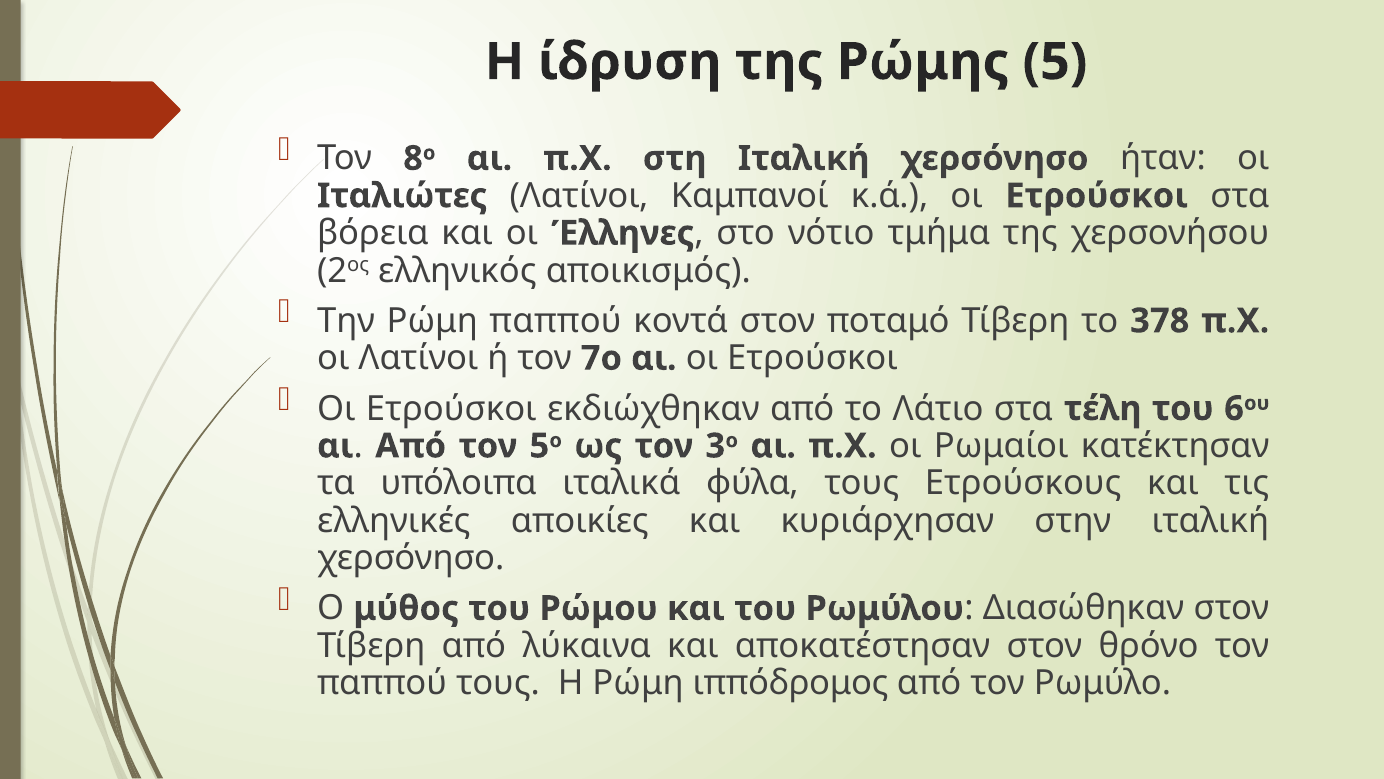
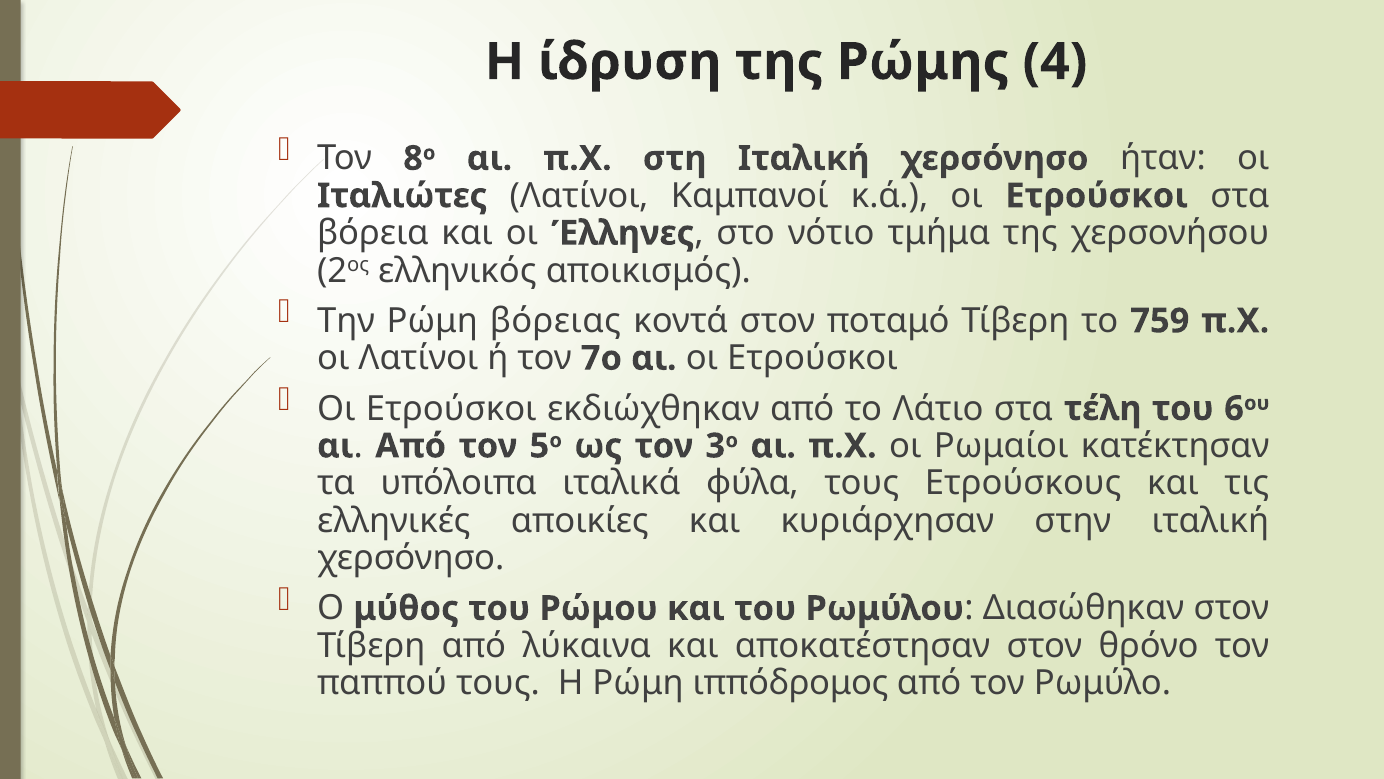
Ρώμης 5: 5 -> 4
Ρώμη παππού: παππού -> βόρειας
378: 378 -> 759
